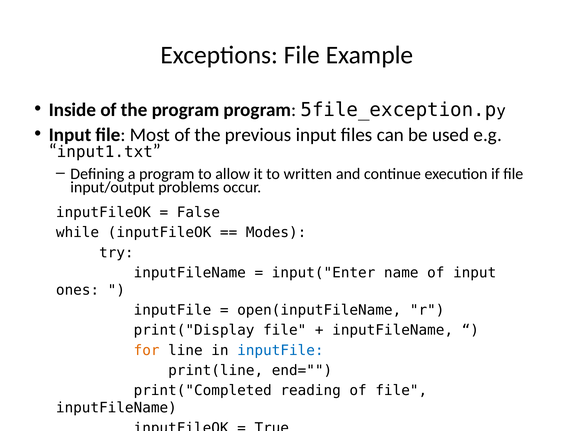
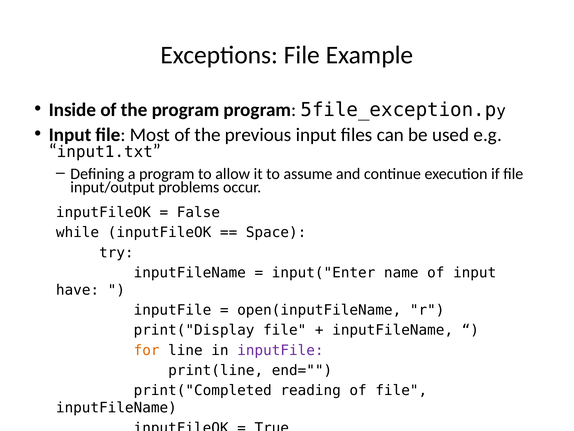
written: written -> assume
Modes: Modes -> Space
ones: ones -> have
inputFile at (280, 350) colour: blue -> purple
